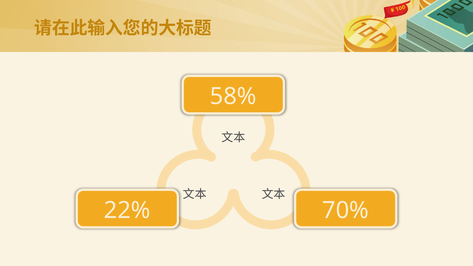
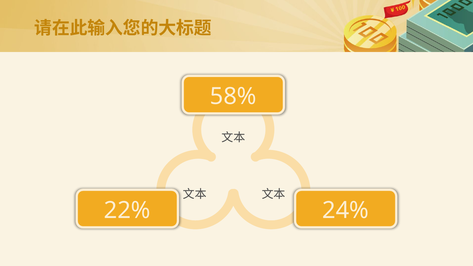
70%: 70% -> 24%
